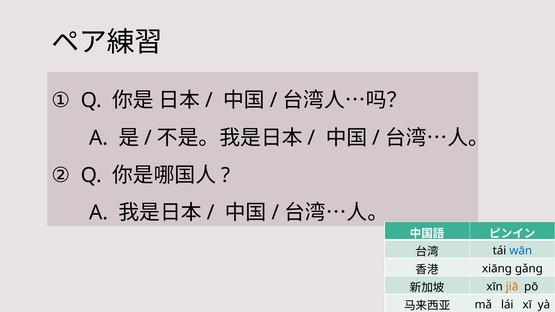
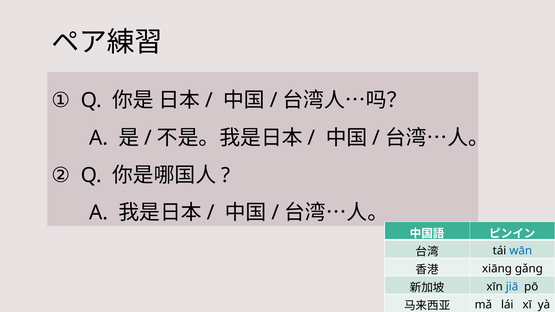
jiā colour: orange -> blue
